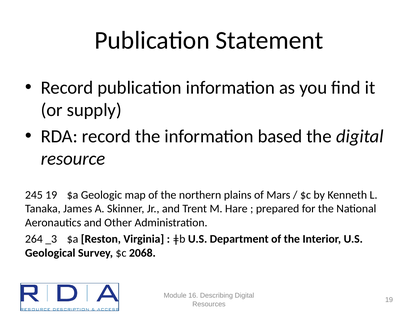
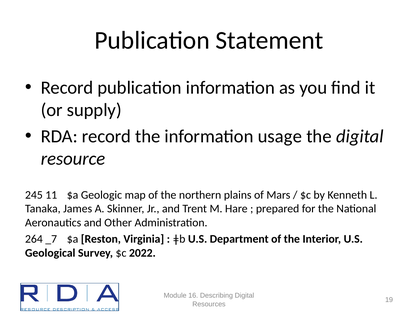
based: based -> usage
245 19: 19 -> 11
_3: _3 -> _7
2068: 2068 -> 2022
